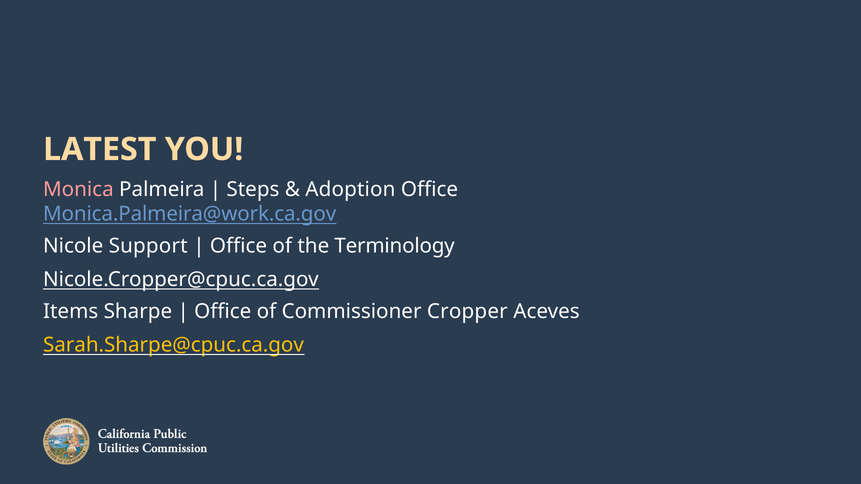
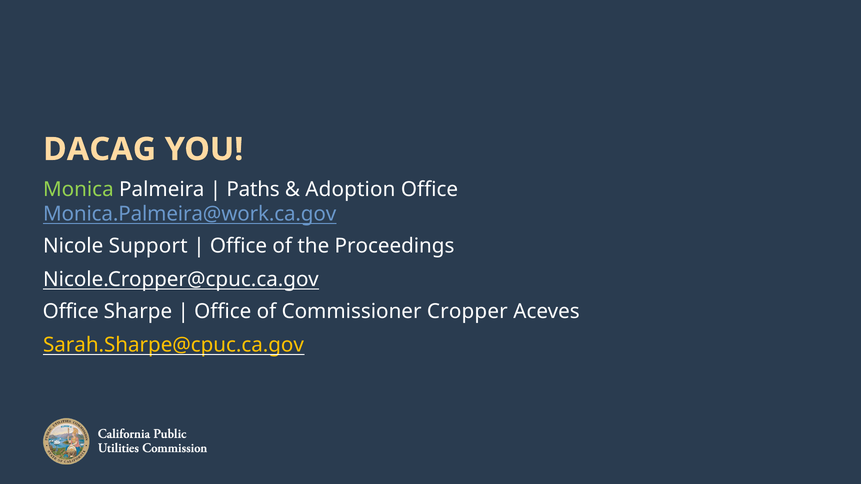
LATEST: LATEST -> DACAG
Monica colour: pink -> light green
Steps: Steps -> Paths
Terminology: Terminology -> Proceedings
Items at (71, 312): Items -> Office
